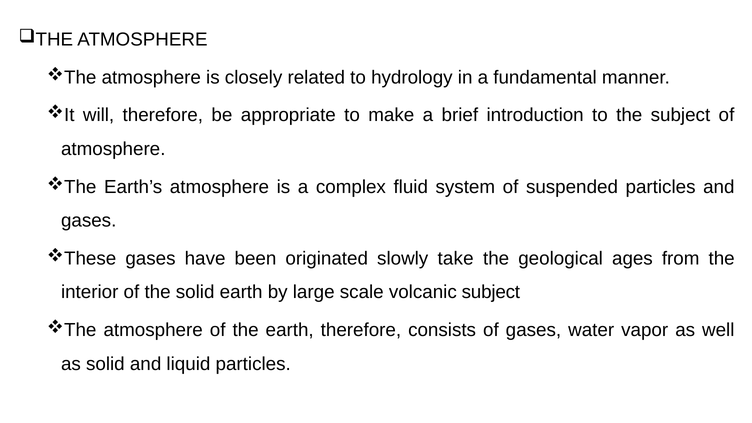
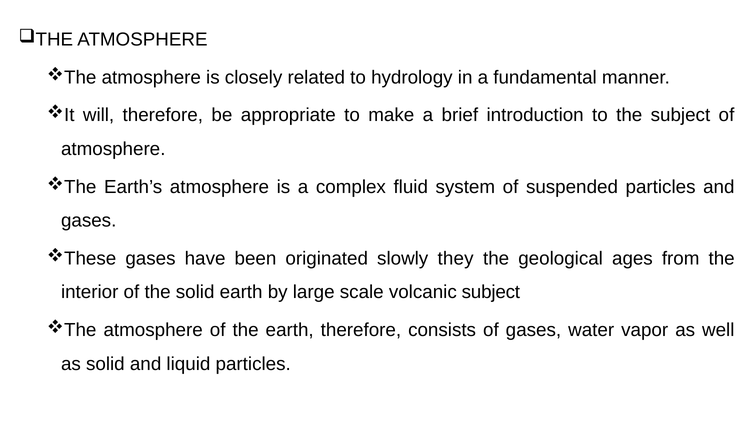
take: take -> they
